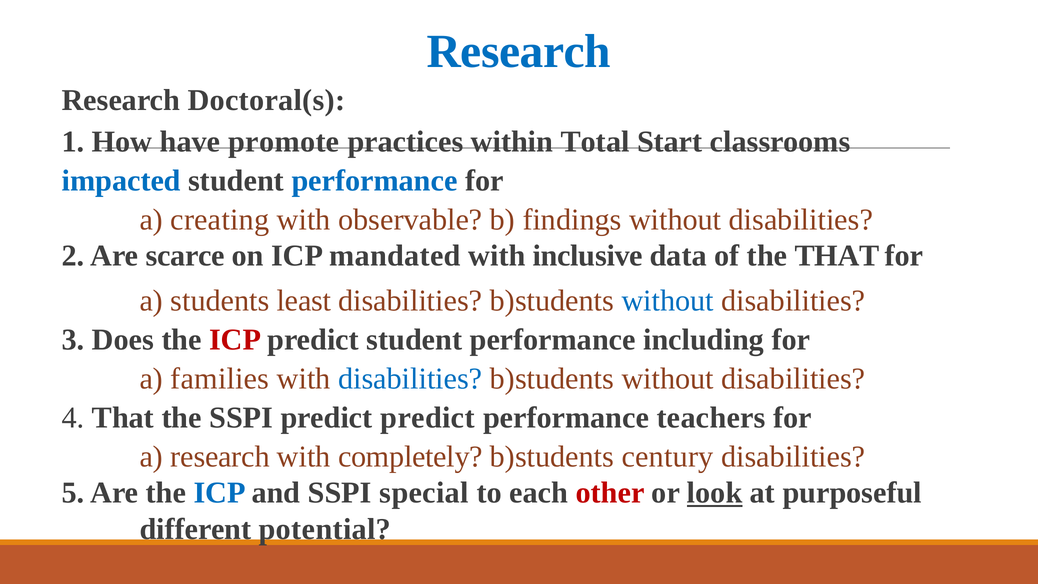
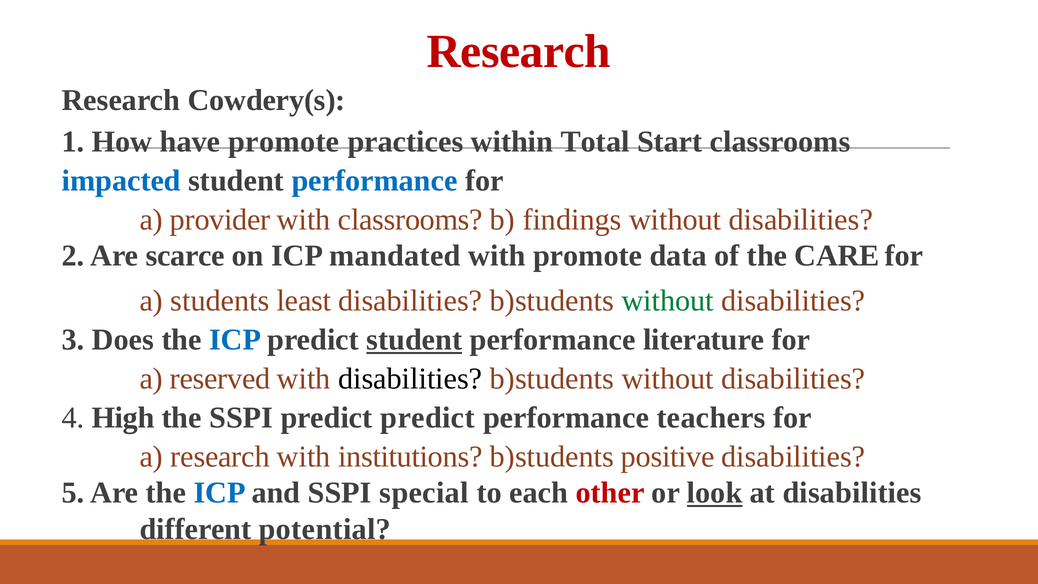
Research at (519, 51) colour: blue -> red
Doctoral(s: Doctoral(s -> Cowdery(s
creating: creating -> provider
with observable: observable -> classrooms
with inclusive: inclusive -> promote
the THAT: THAT -> CARE
without at (668, 301) colour: blue -> green
ICP at (235, 340) colour: red -> blue
student at (414, 340) underline: none -> present
including: including -> literature
families: families -> reserved
disabilities at (410, 379) colour: blue -> black
4 That: That -> High
completely: completely -> institutions
century: century -> positive
at purposeful: purposeful -> disabilities
